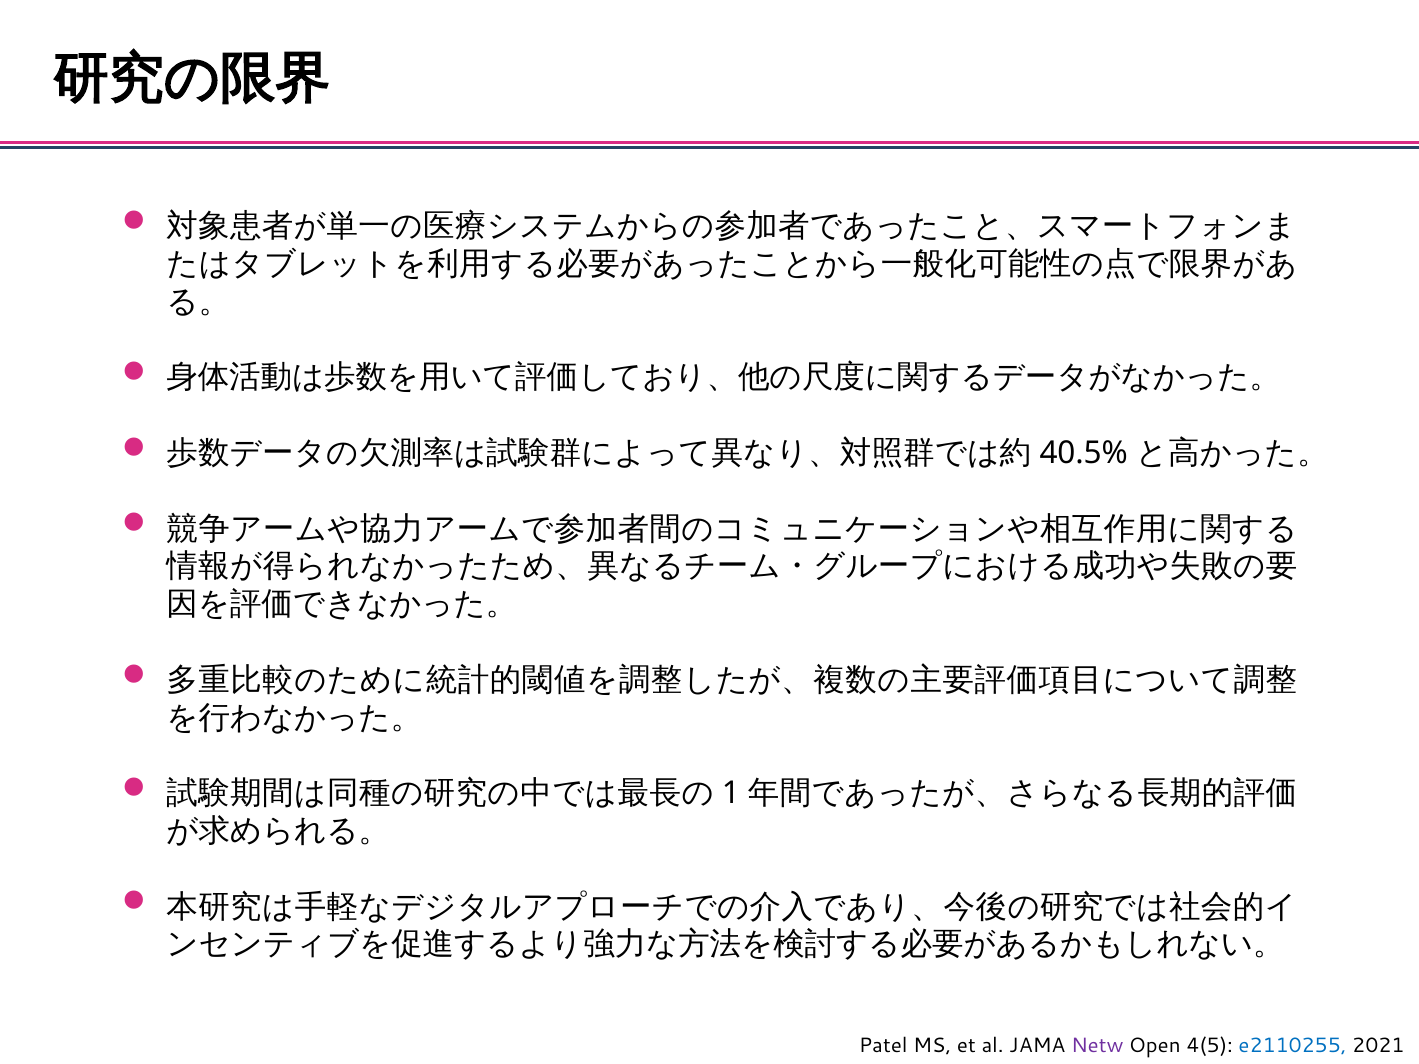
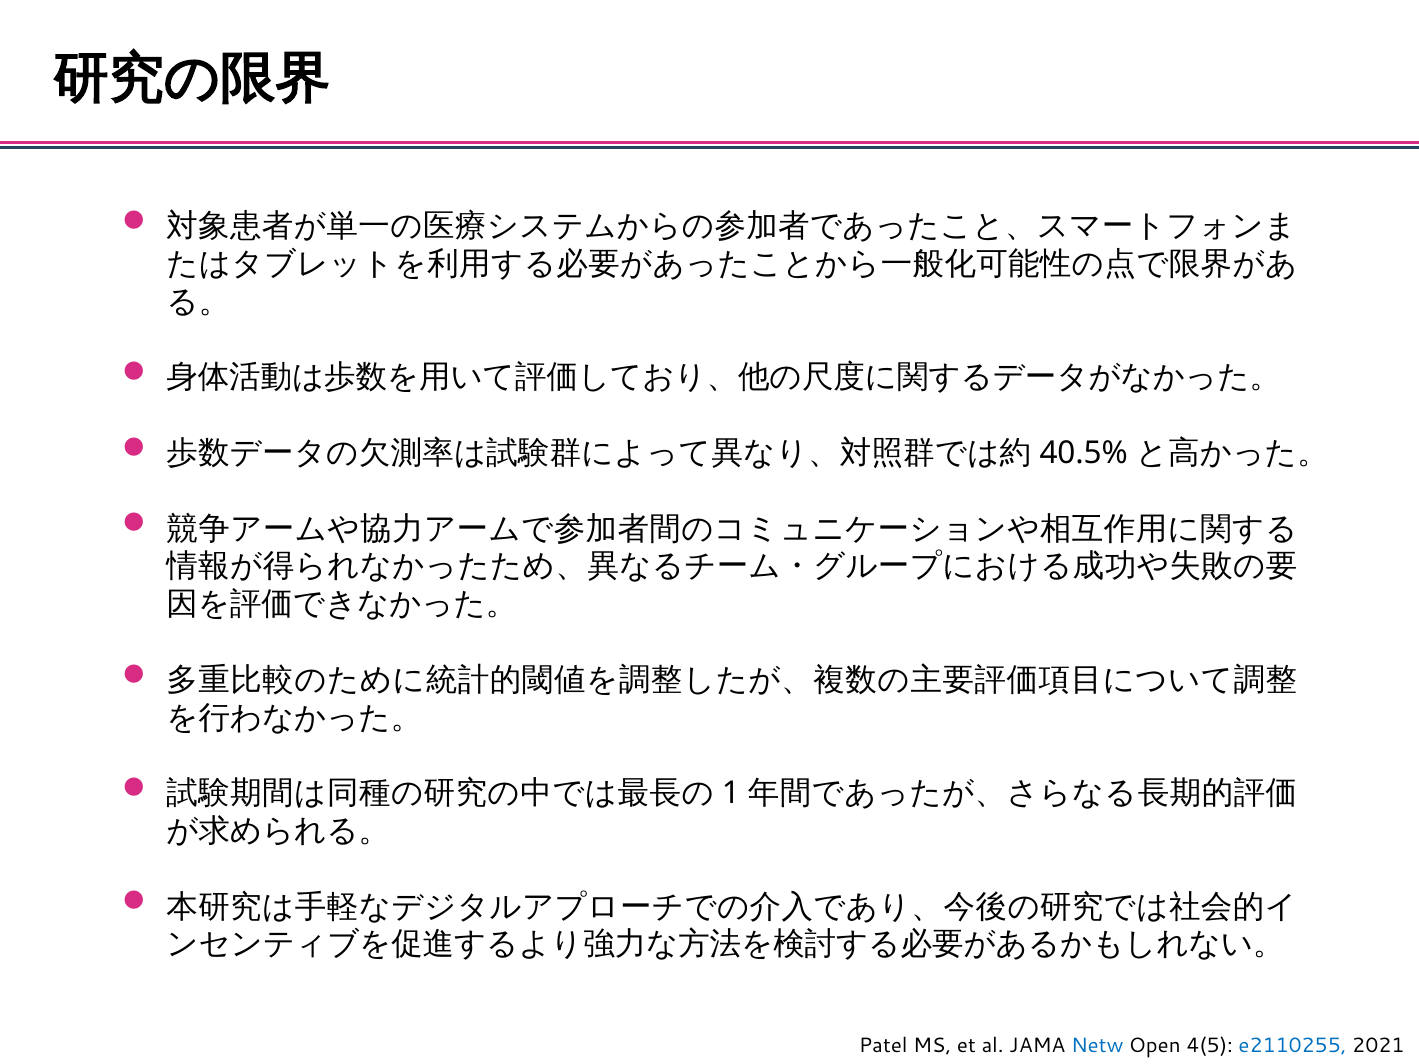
Netw colour: purple -> blue
